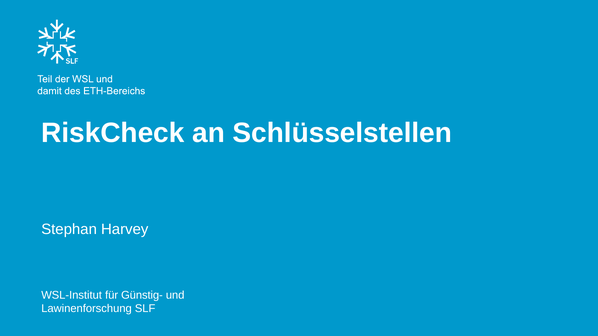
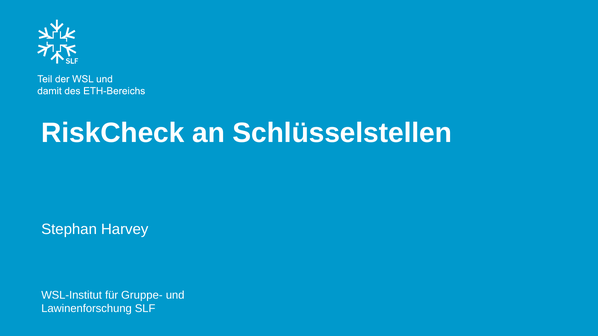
Günstig-: Günstig- -> Gruppe-
